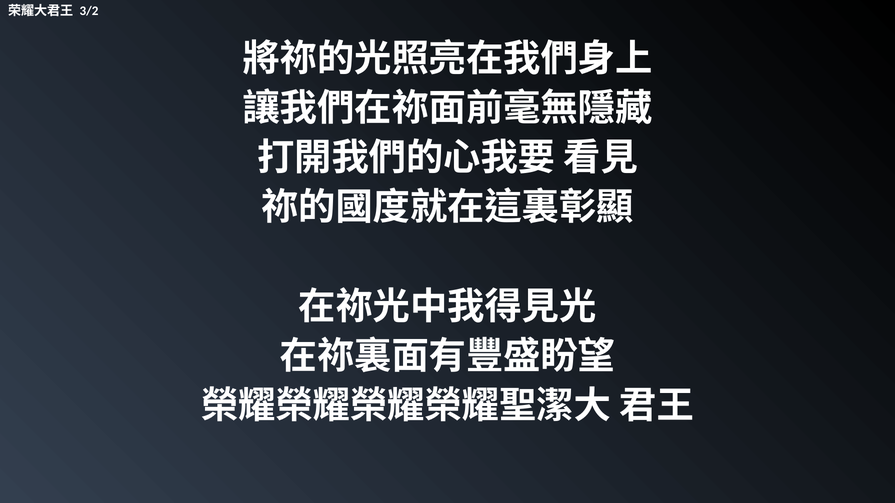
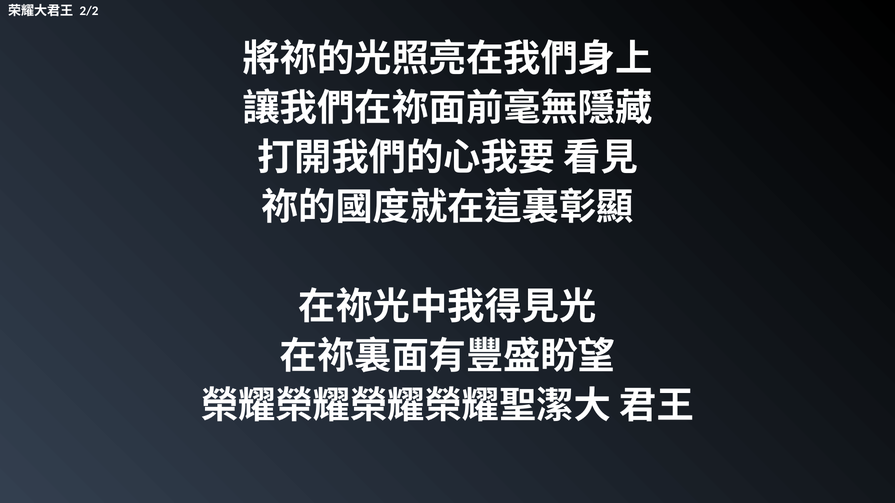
3/2: 3/2 -> 2/2
